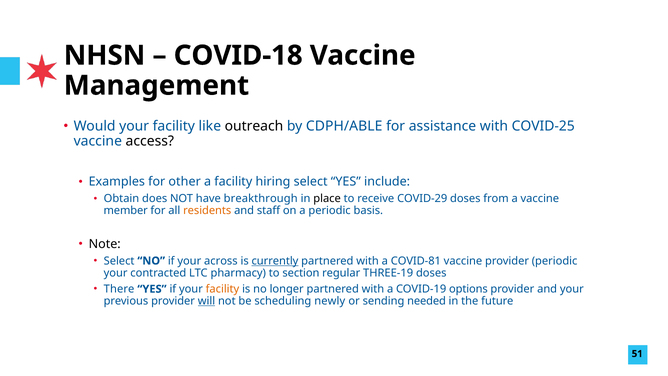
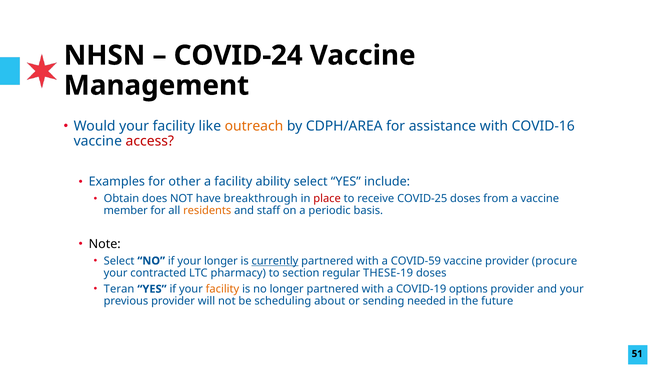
COVID-18: COVID-18 -> COVID-24
outreach colour: black -> orange
CDPH/ABLE: CDPH/ABLE -> CDPH/AREA
COVID-25: COVID-25 -> COVID-16
access colour: black -> red
hiring: hiring -> ability
place colour: black -> red
COVID-29: COVID-29 -> COVID-25
your across: across -> longer
COVID-81: COVID-81 -> COVID-59
provider periodic: periodic -> procure
THREE-19: THREE-19 -> THESE-19
There: There -> Teran
will underline: present -> none
newly: newly -> about
